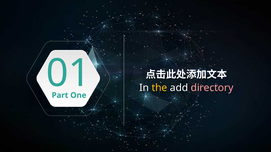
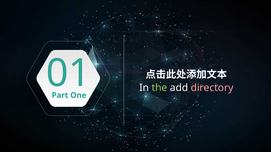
the colour: yellow -> light green
